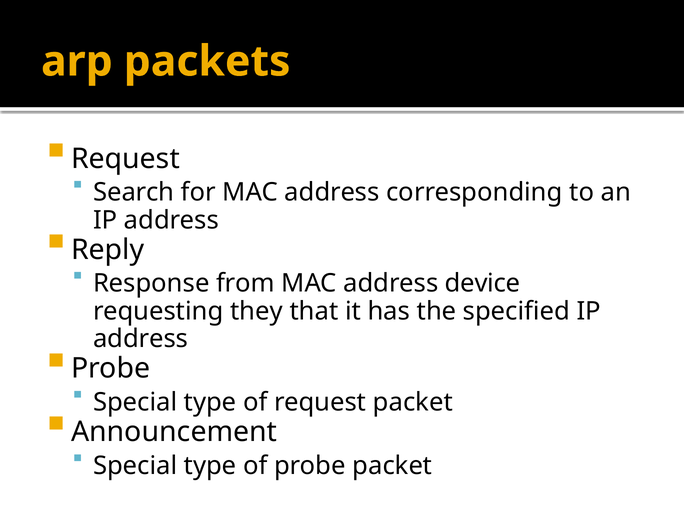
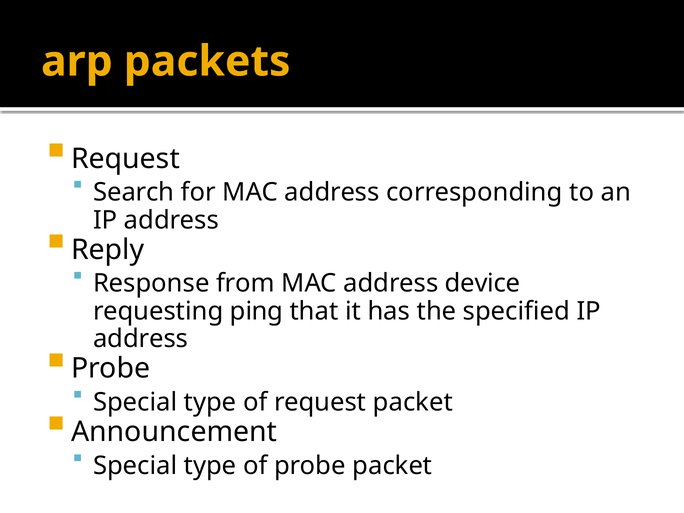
they: they -> ping
